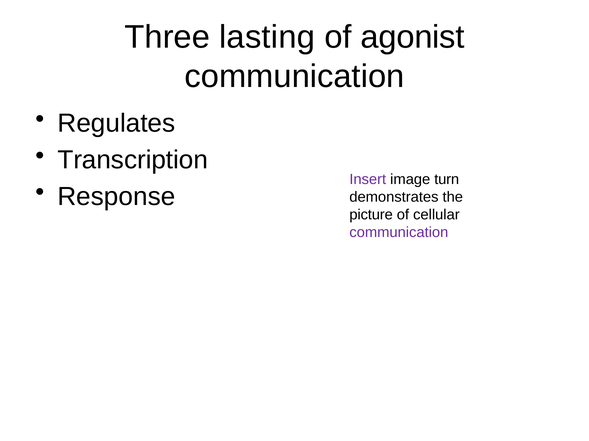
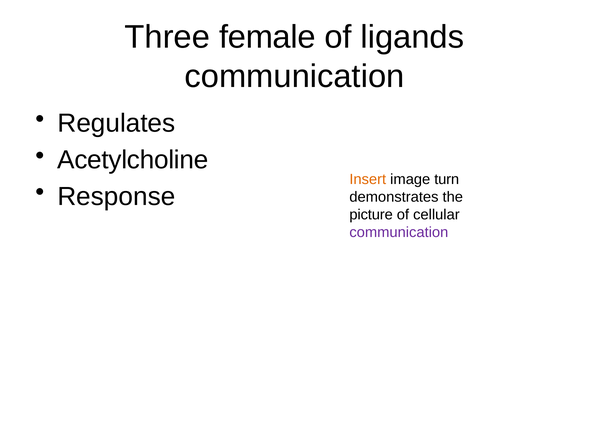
lasting: lasting -> female
agonist: agonist -> ligands
Transcription: Transcription -> Acetylcholine
Insert colour: purple -> orange
